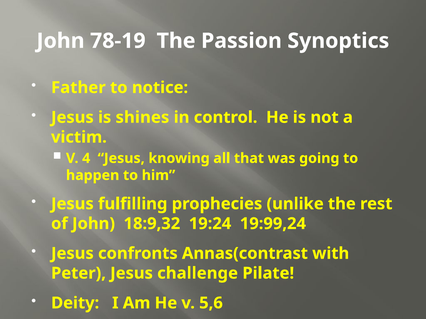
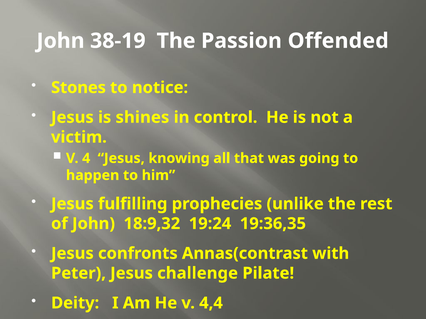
78-19: 78-19 -> 38-19
Synoptics: Synoptics -> Offended
Father: Father -> Stones
19:99,24: 19:99,24 -> 19:36,35
5,6: 5,6 -> 4,4
